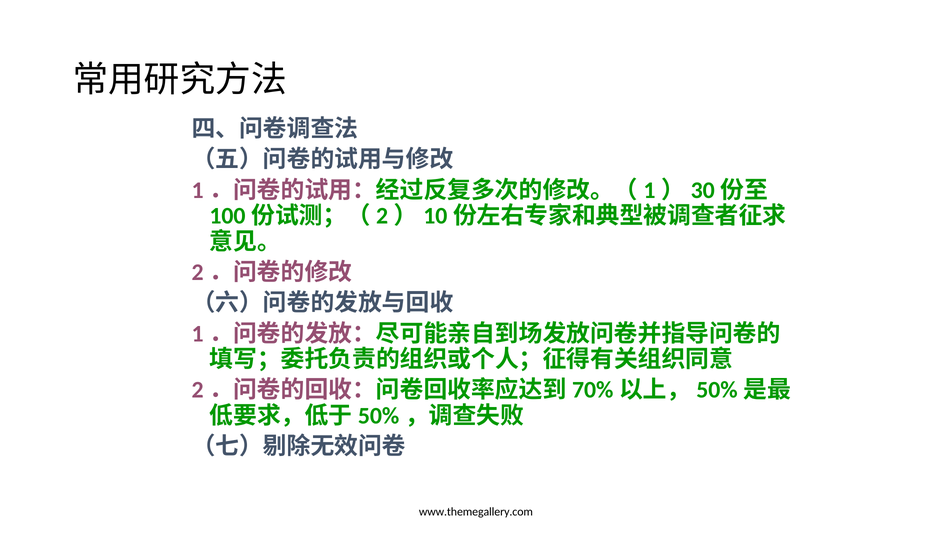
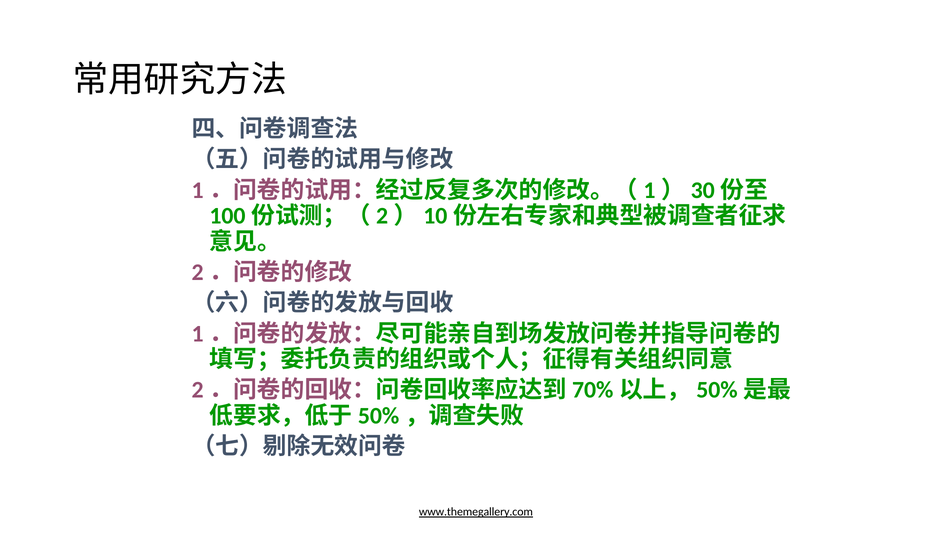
www.themegallery.com underline: none -> present
